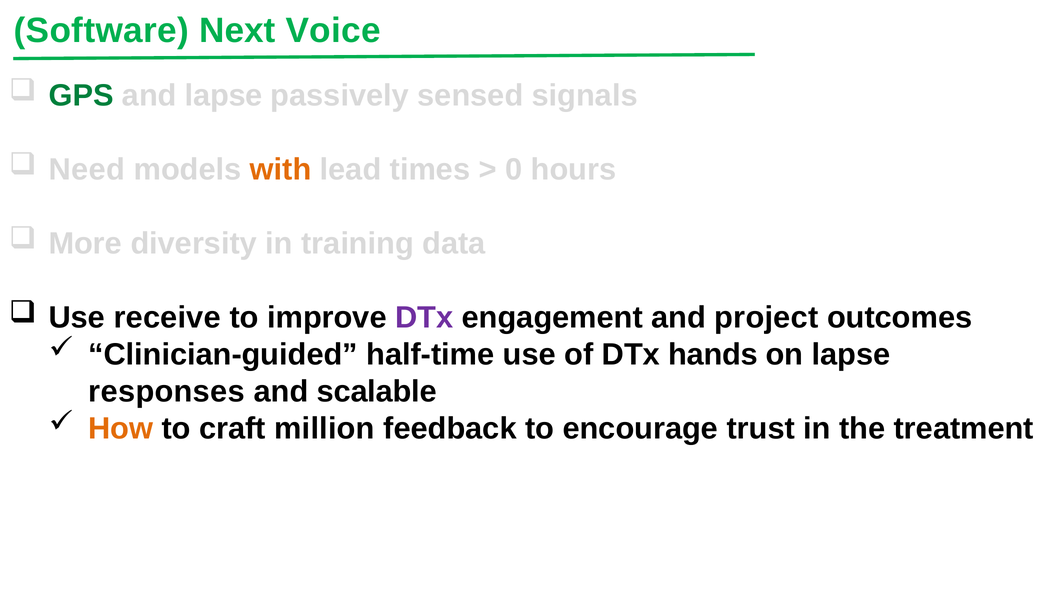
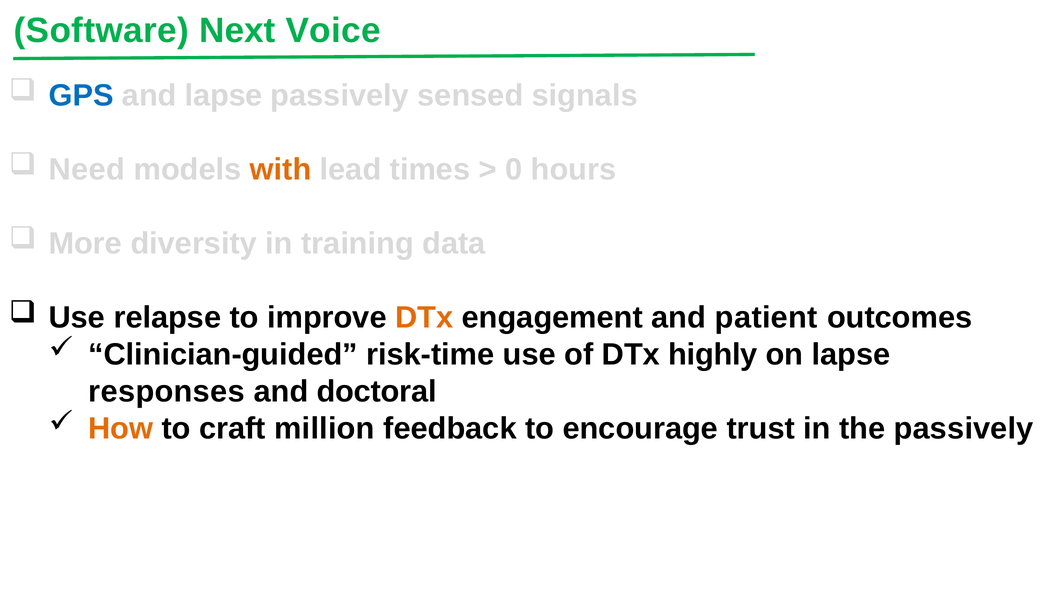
GPS colour: green -> blue
receive: receive -> relapse
DTx at (424, 317) colour: purple -> orange
project: project -> patient
half-time: half-time -> risk-time
hands: hands -> highly
scalable: scalable -> doctoral
the treatment: treatment -> passively
